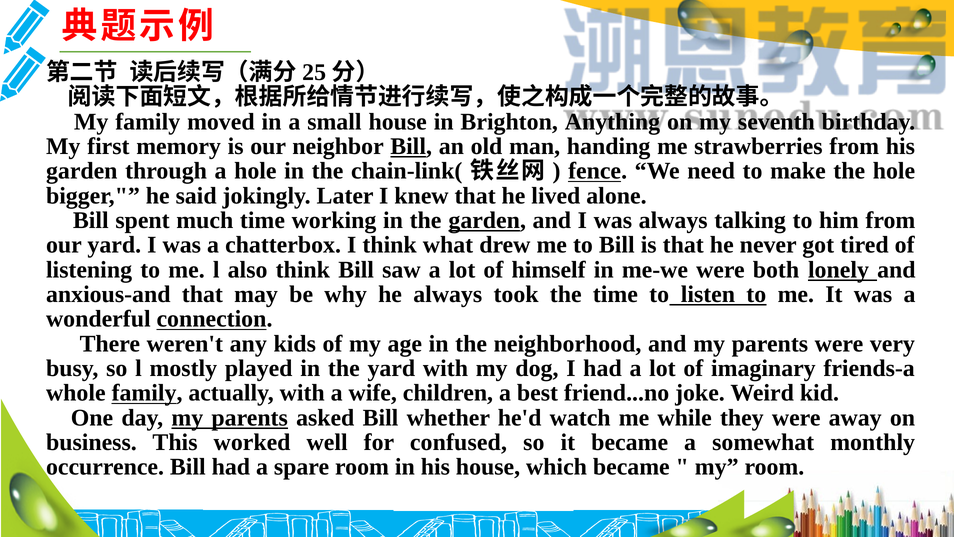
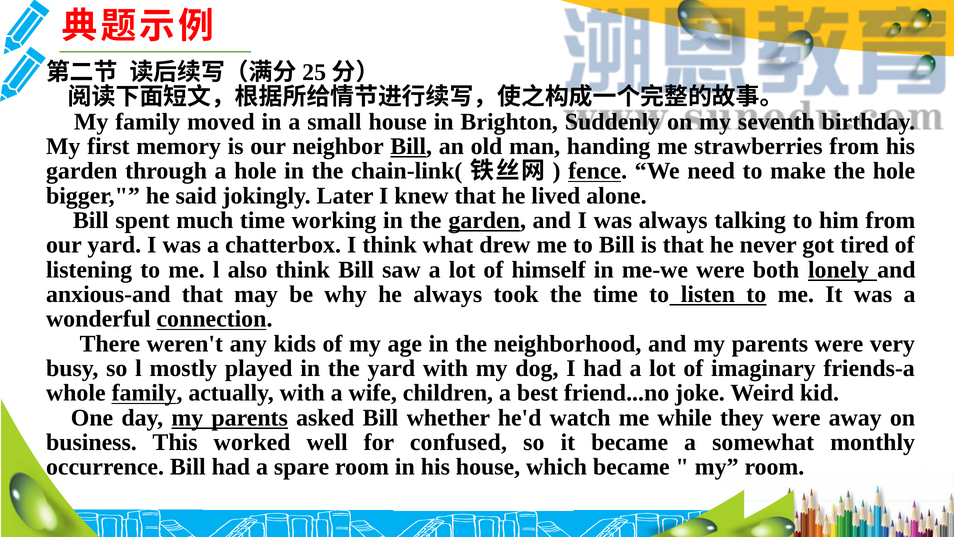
Anything: Anything -> Suddenly
